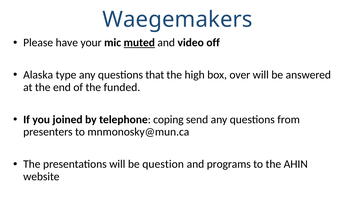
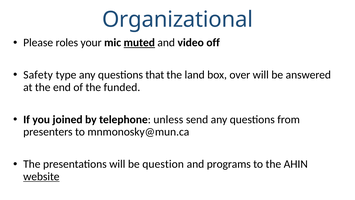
Waegemakers: Waegemakers -> Organizational
have: have -> roles
Alaska: Alaska -> Safety
high: high -> land
coping: coping -> unless
website underline: none -> present
